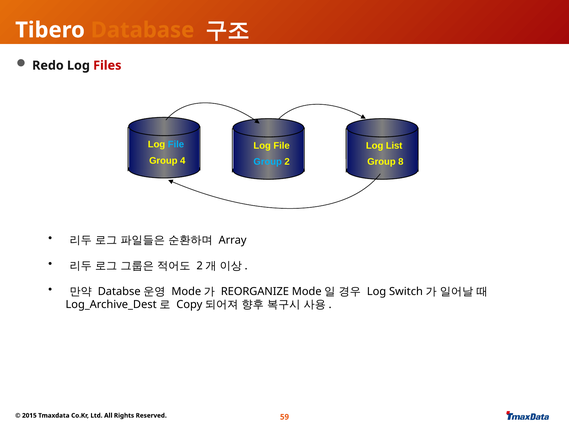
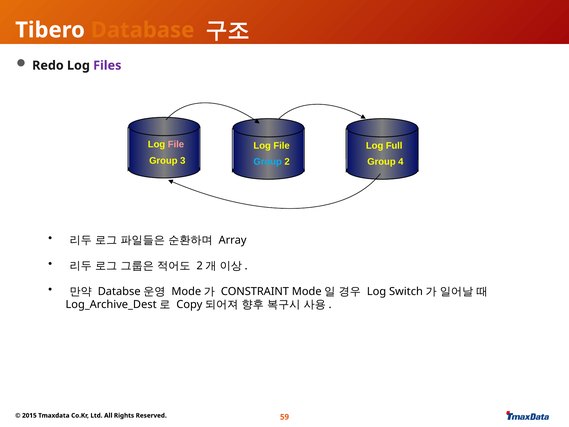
Files colour: red -> purple
File at (176, 144) colour: light blue -> pink
List: List -> Full
4: 4 -> 3
8: 8 -> 4
REORGANIZE: REORGANIZE -> CONSTRAINT
